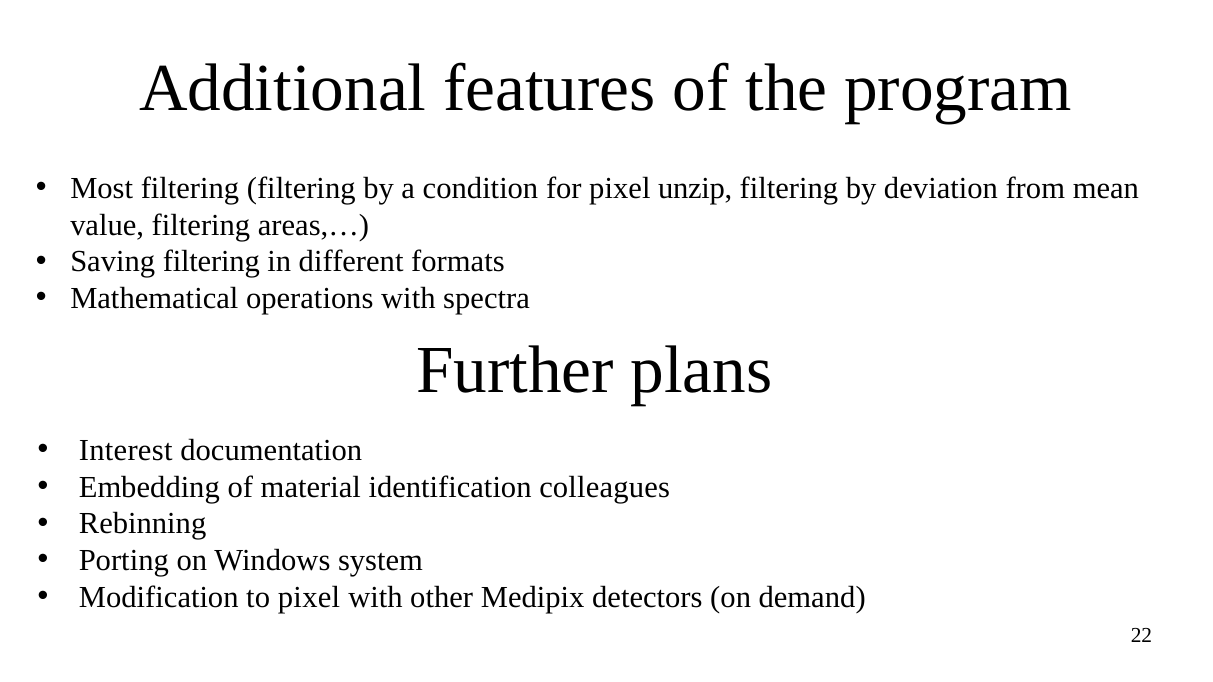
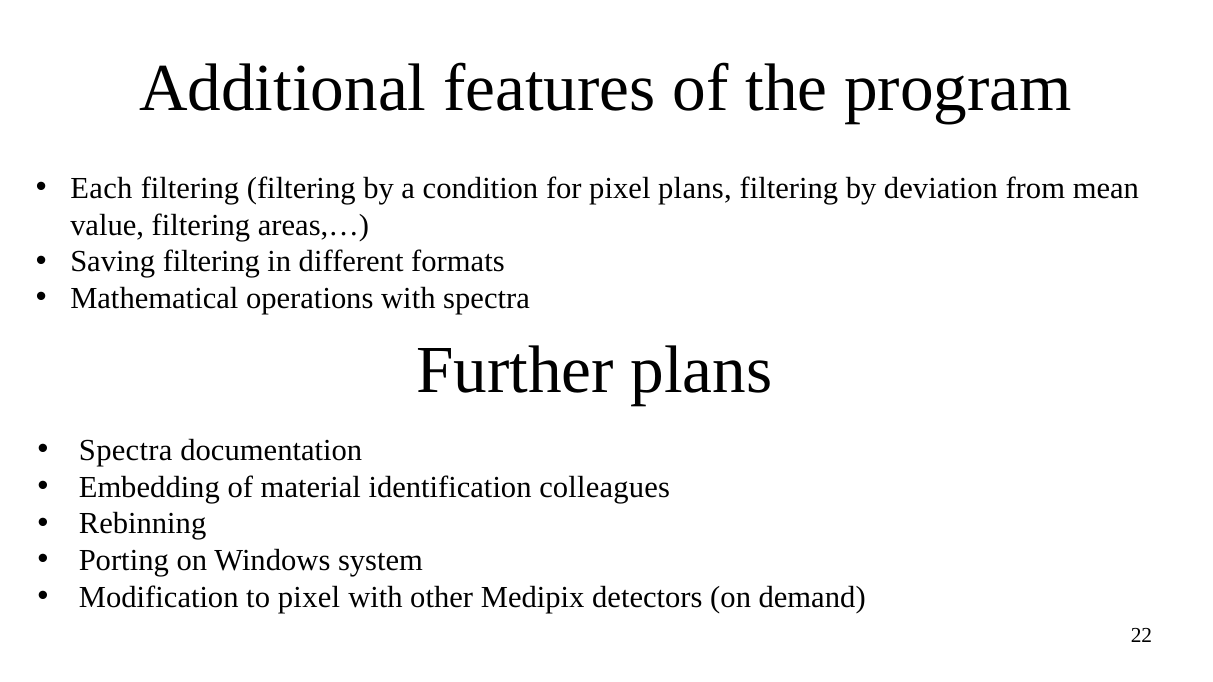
Most: Most -> Each
pixel unzip: unzip -> plans
Interest at (126, 451): Interest -> Spectra
